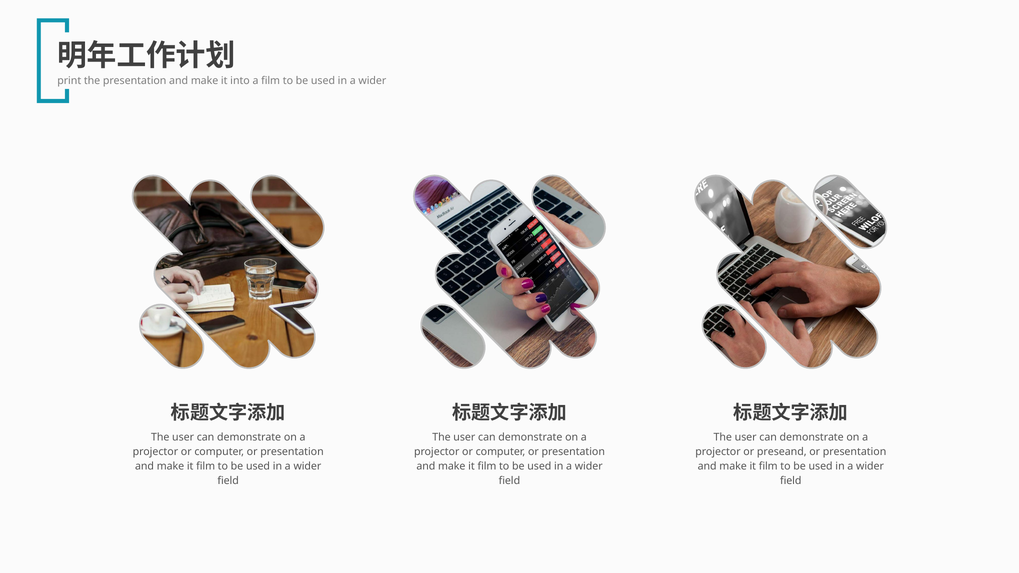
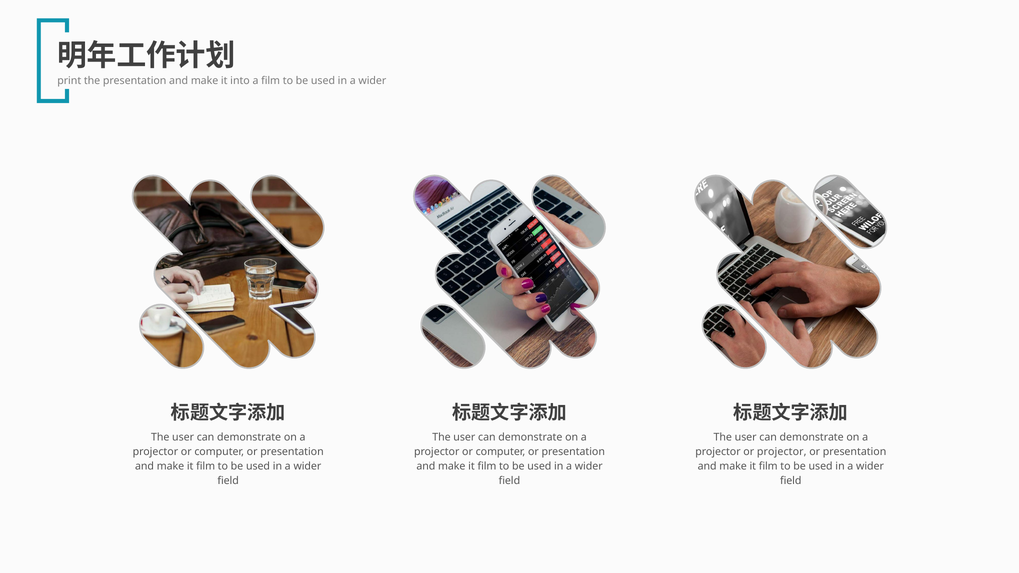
or preseand: preseand -> projector
